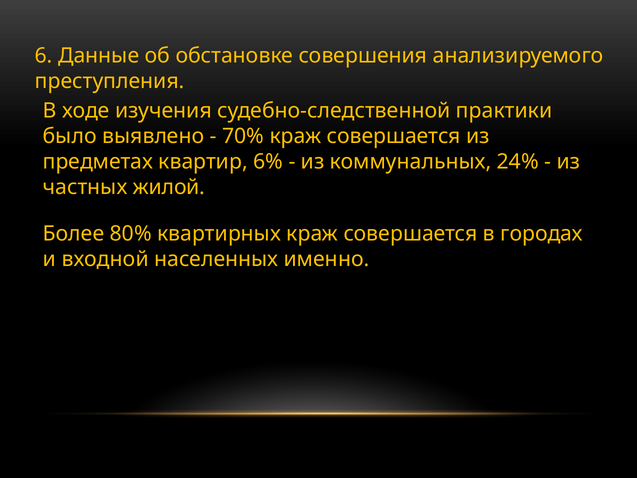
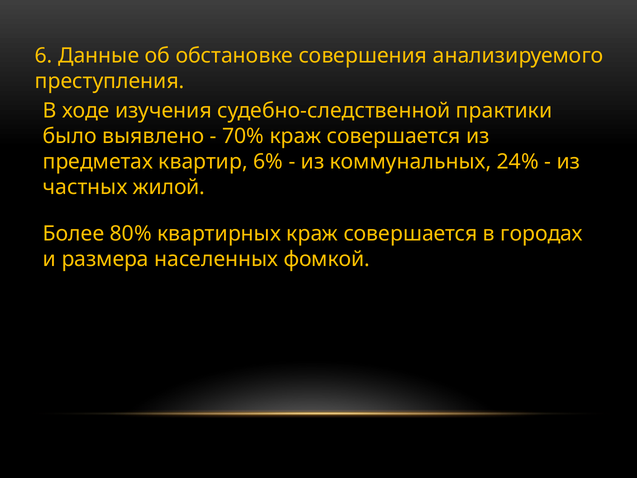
входной: входной -> размера
именно: именно -> фомкой
